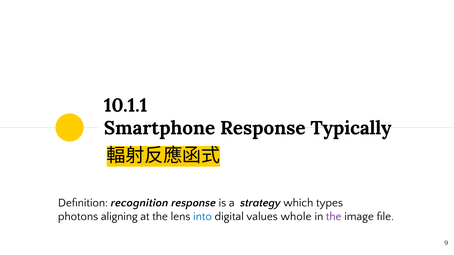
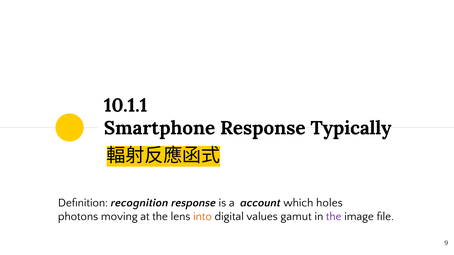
strategy: strategy -> account
types: types -> holes
aligning: aligning -> moving
into colour: blue -> orange
whole: whole -> gamut
